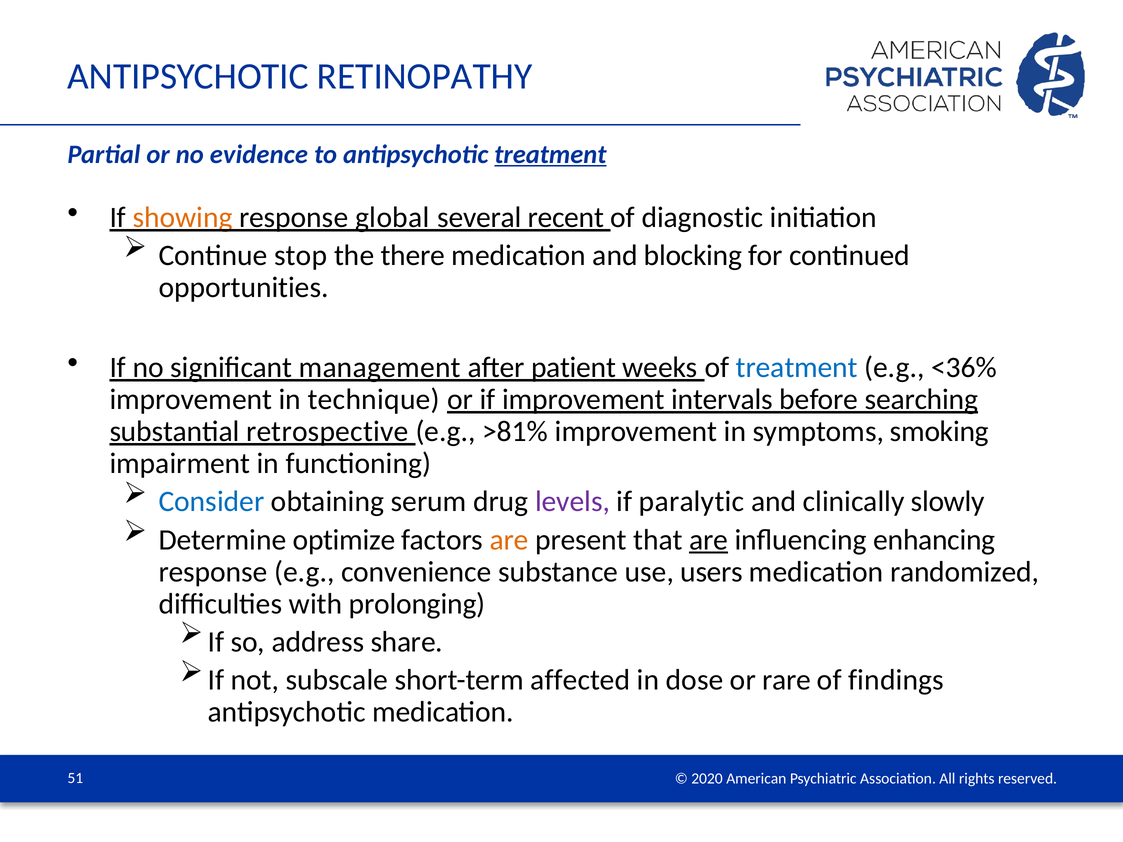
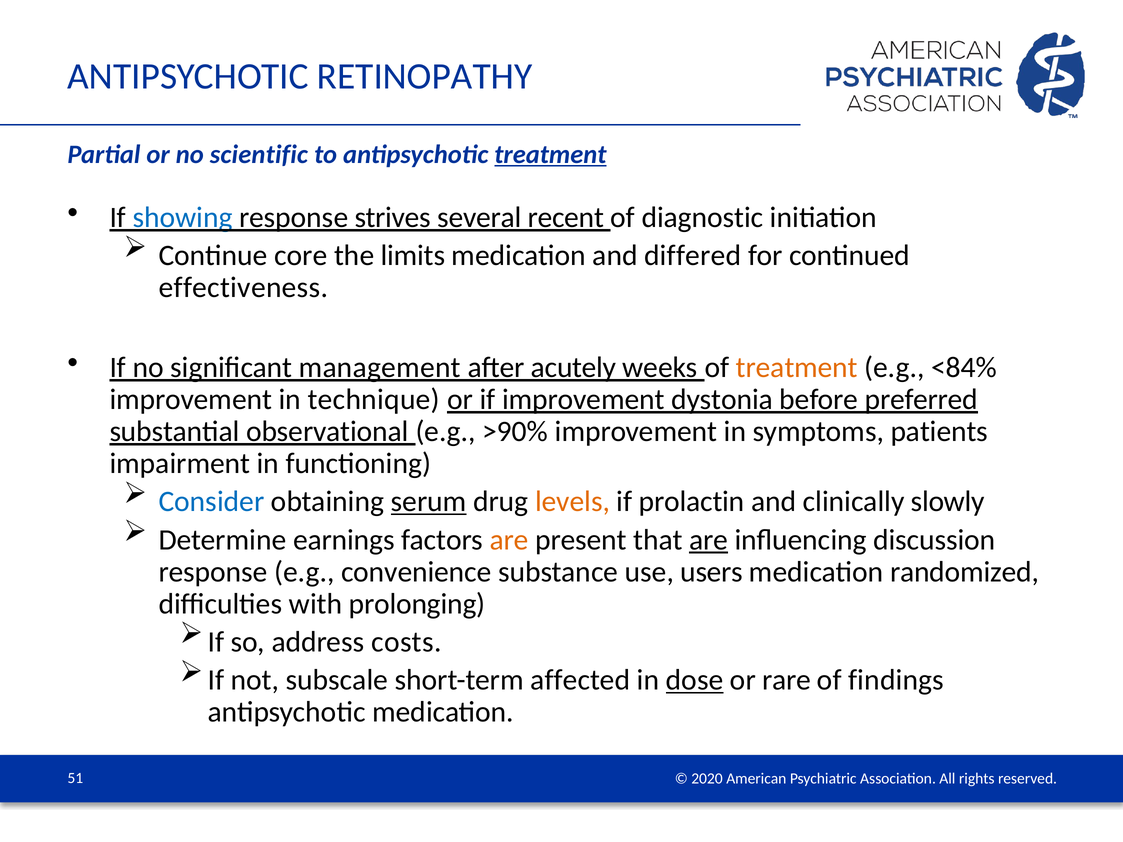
evidence: evidence -> scientific
showing colour: orange -> blue
global: global -> strives
stop: stop -> core
there: there -> limits
blocking: blocking -> differed
opportunities: opportunities -> effectiveness
patient: patient -> acutely
treatment at (797, 368) colour: blue -> orange
<36%: <36% -> <84%
intervals: intervals -> dystonia
searching: searching -> preferred
retrospective: retrospective -> observational
>81%: >81% -> >90%
smoking: smoking -> patients
serum underline: none -> present
levels colour: purple -> orange
paralytic: paralytic -> prolactin
optimize: optimize -> earnings
enhancing: enhancing -> discussion
share: share -> costs
dose underline: none -> present
